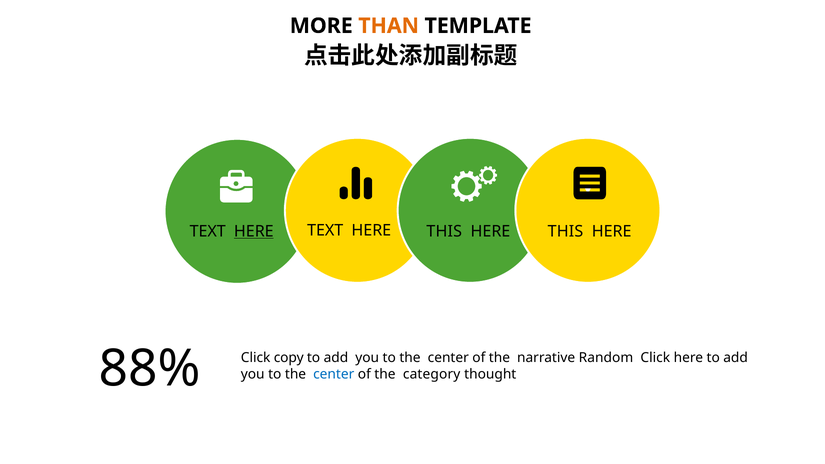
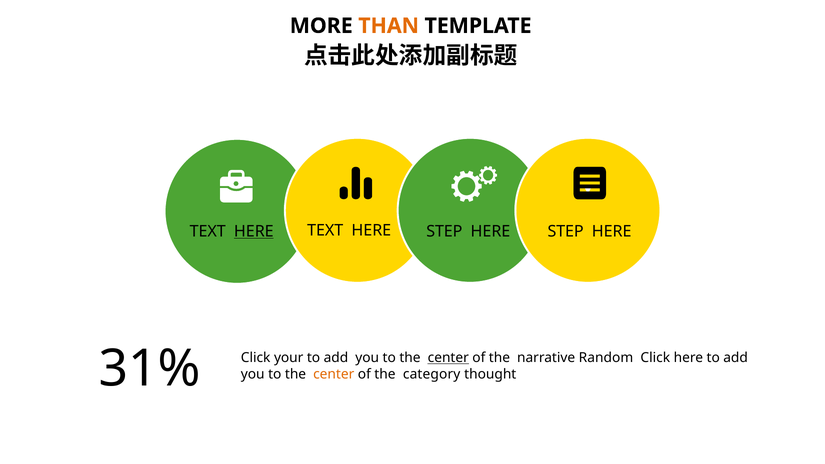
TEXT HERE THIS: THIS -> STEP
THIS at (565, 231): THIS -> STEP
88%: 88% -> 31%
copy: copy -> your
center at (448, 358) underline: none -> present
center at (334, 374) colour: blue -> orange
